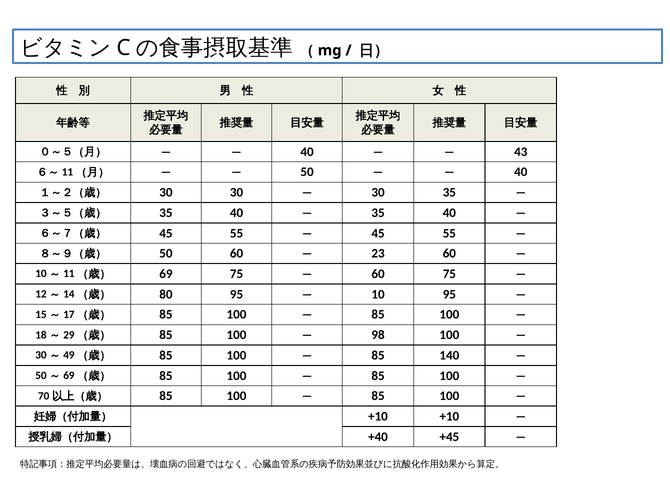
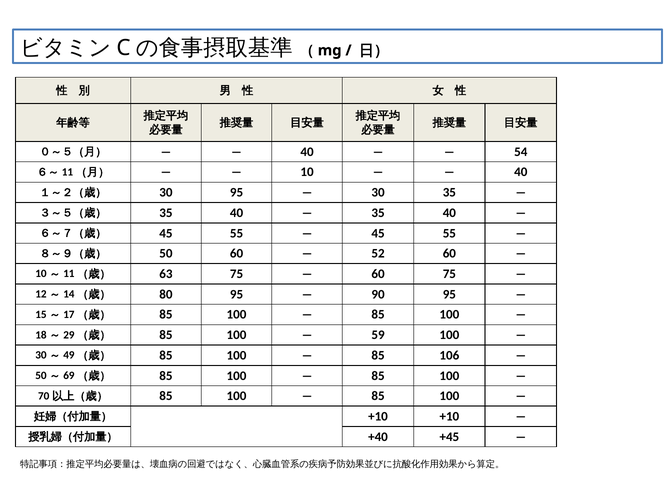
43: 43 -> 54
50 at (307, 172): 50 -> 10
30 30: 30 -> 95
23: 23 -> 52
69: 69 -> 63
10: 10 -> 90
98: 98 -> 59
140: 140 -> 106
